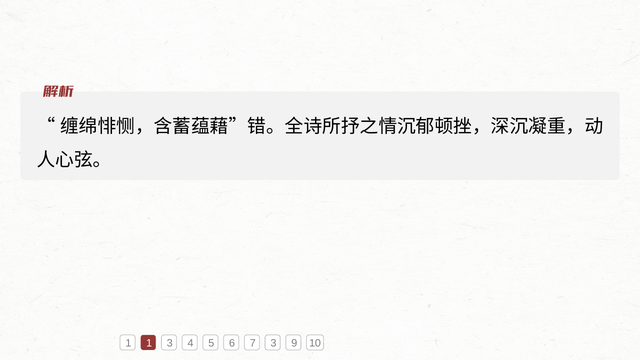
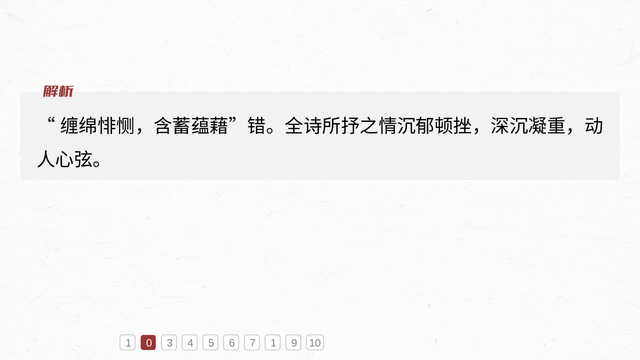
1 1: 1 -> 0
7 3: 3 -> 1
